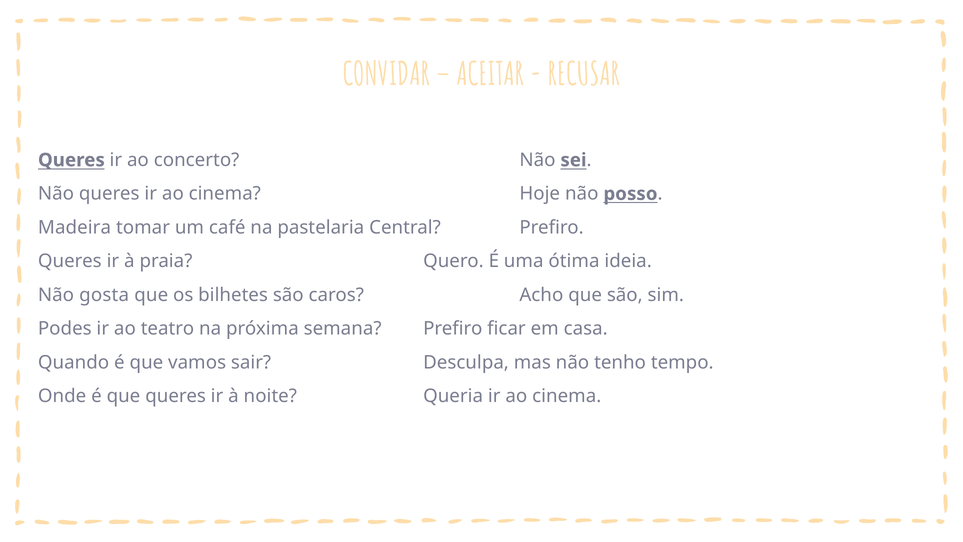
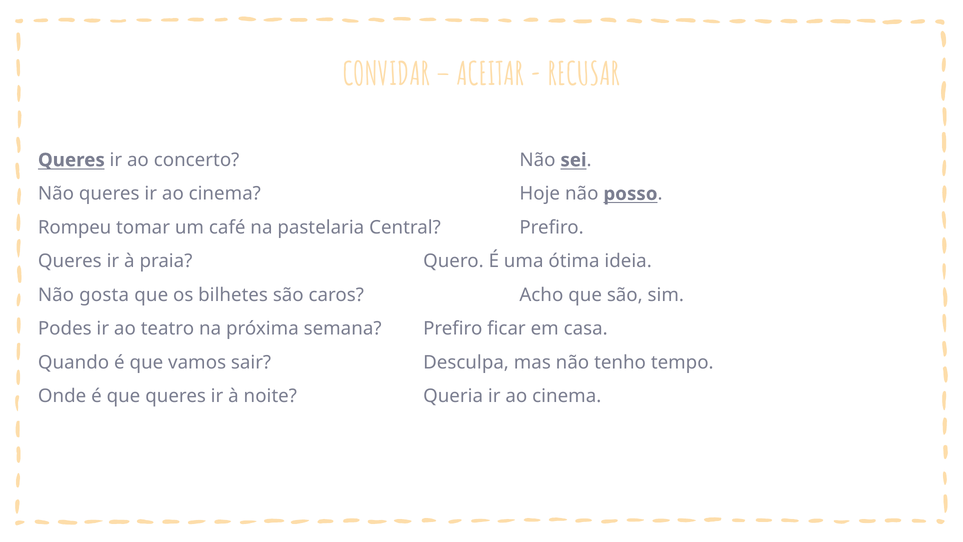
Madeira: Madeira -> Rompeu
